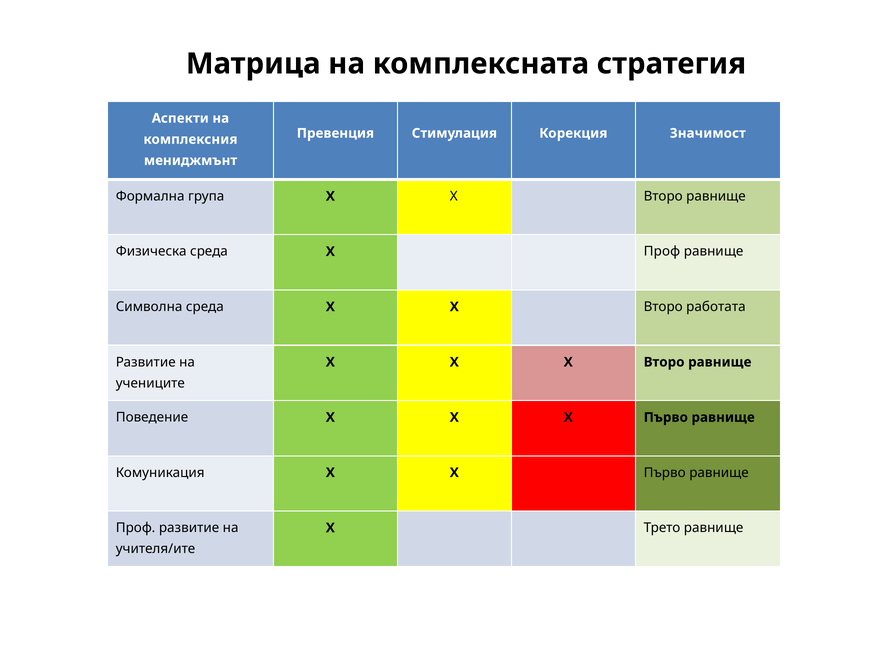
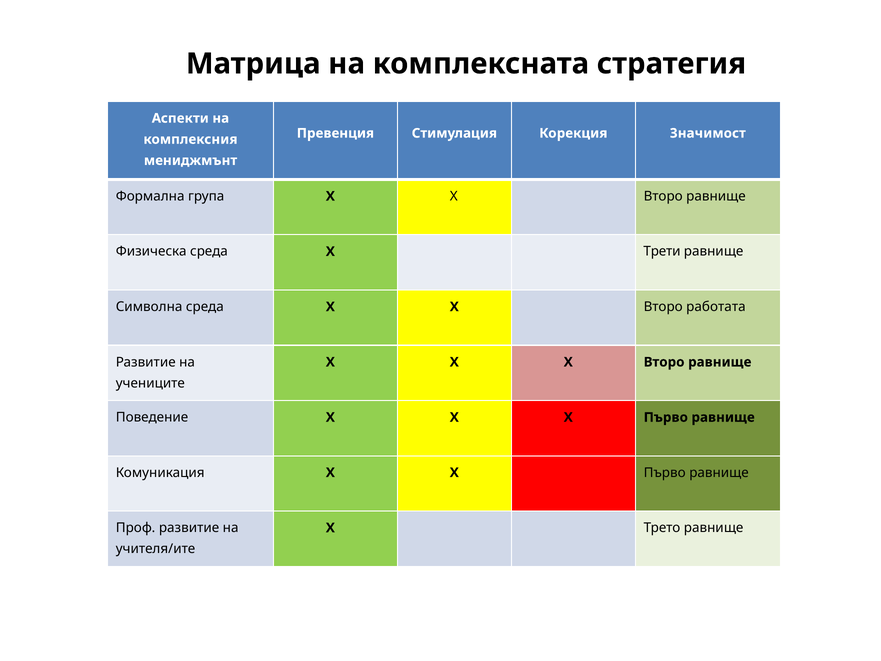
Х Проф: Проф -> Трети
